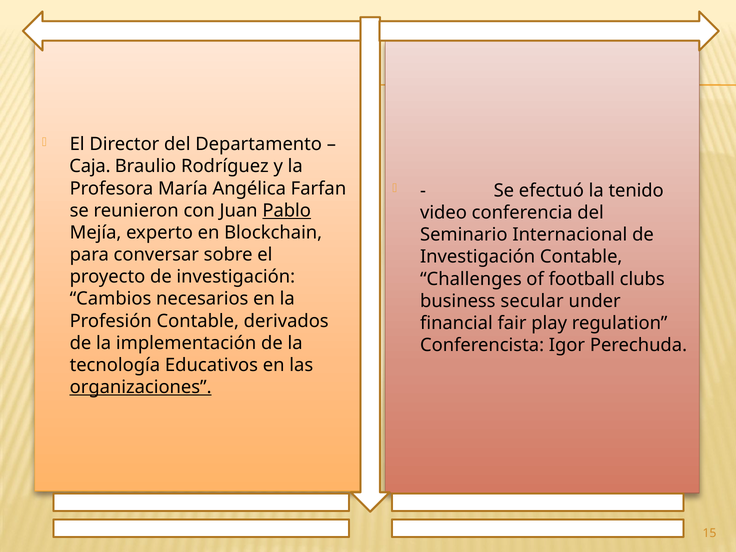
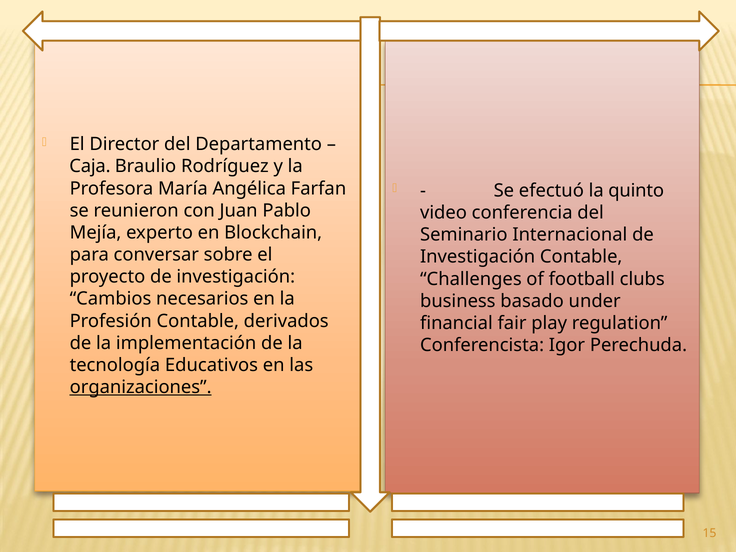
tenido: tenido -> quinto
Pablo underline: present -> none
secular: secular -> basado
